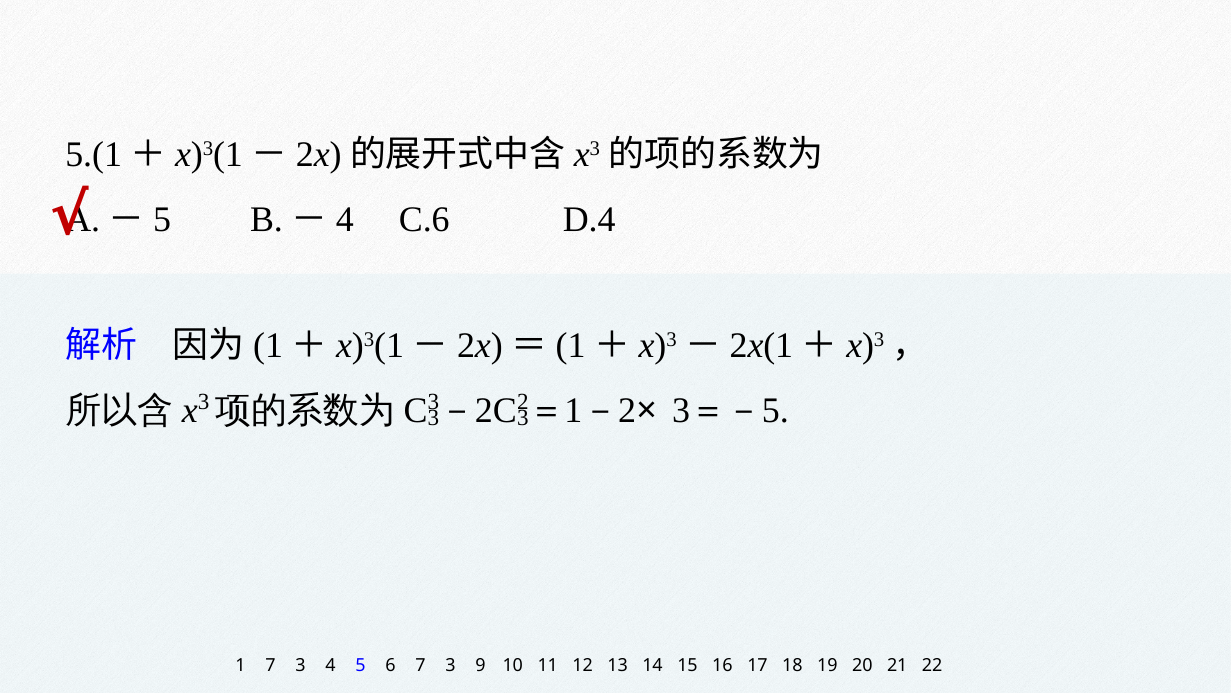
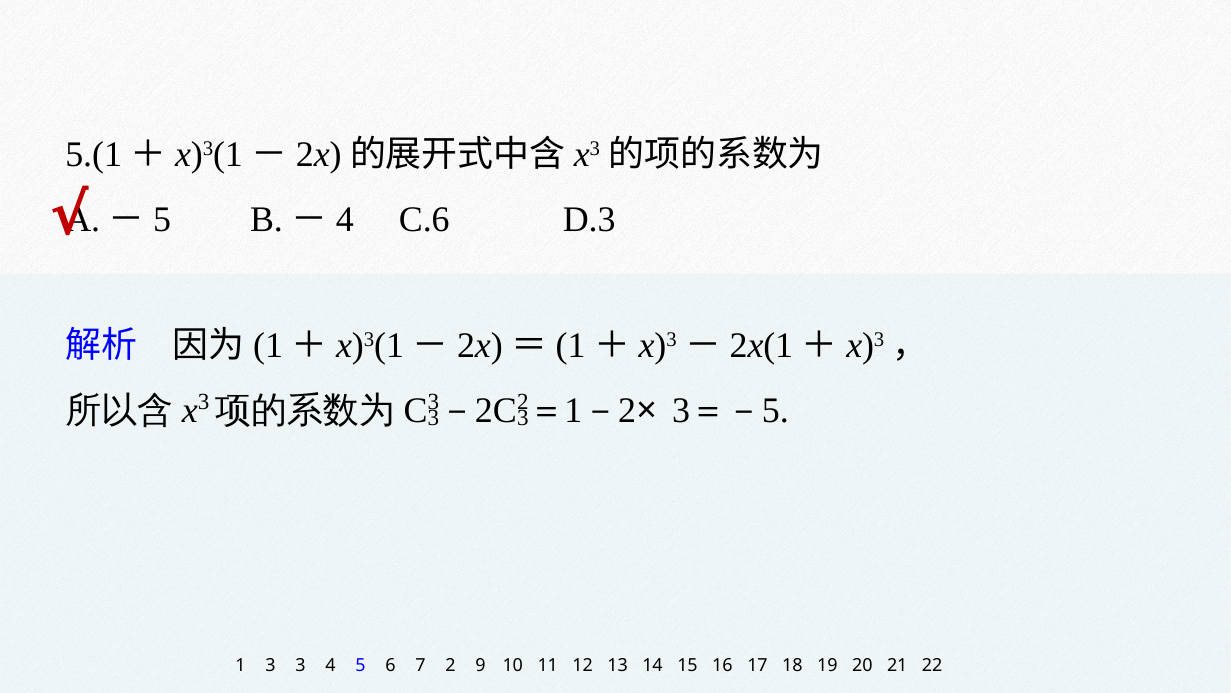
D.4: D.4 -> D.3
1 7: 7 -> 3
6 7 3: 3 -> 2
